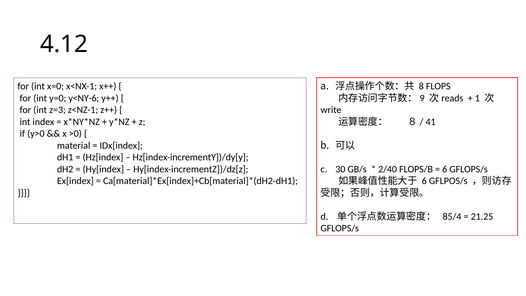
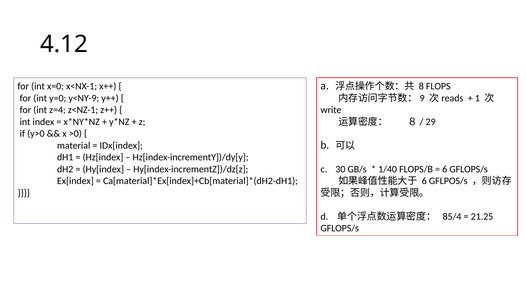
y<NY-6: y<NY-6 -> y<NY-9
z=3: z=3 -> z=4
41: 41 -> 29
2/40: 2/40 -> 1/40
